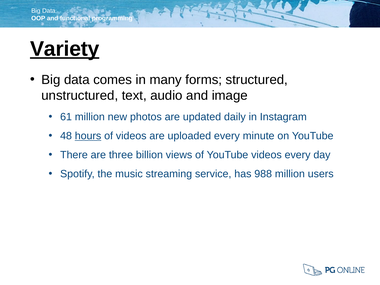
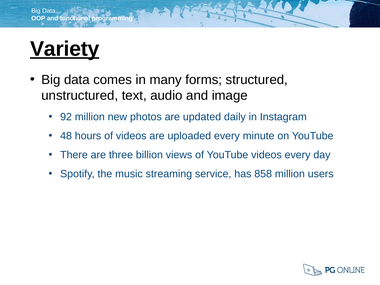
61: 61 -> 92
hours underline: present -> none
988: 988 -> 858
